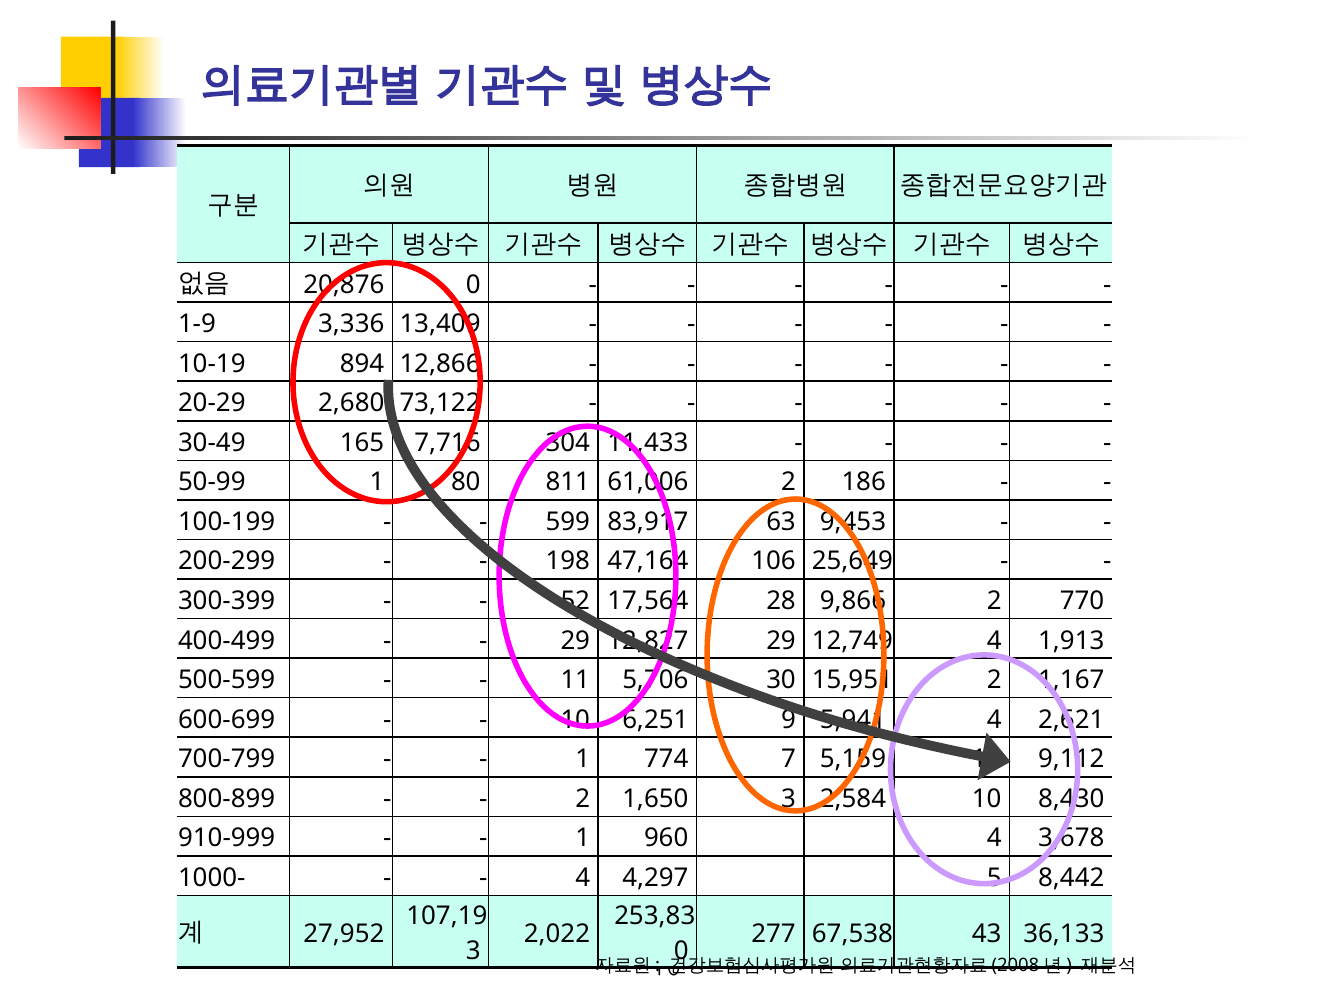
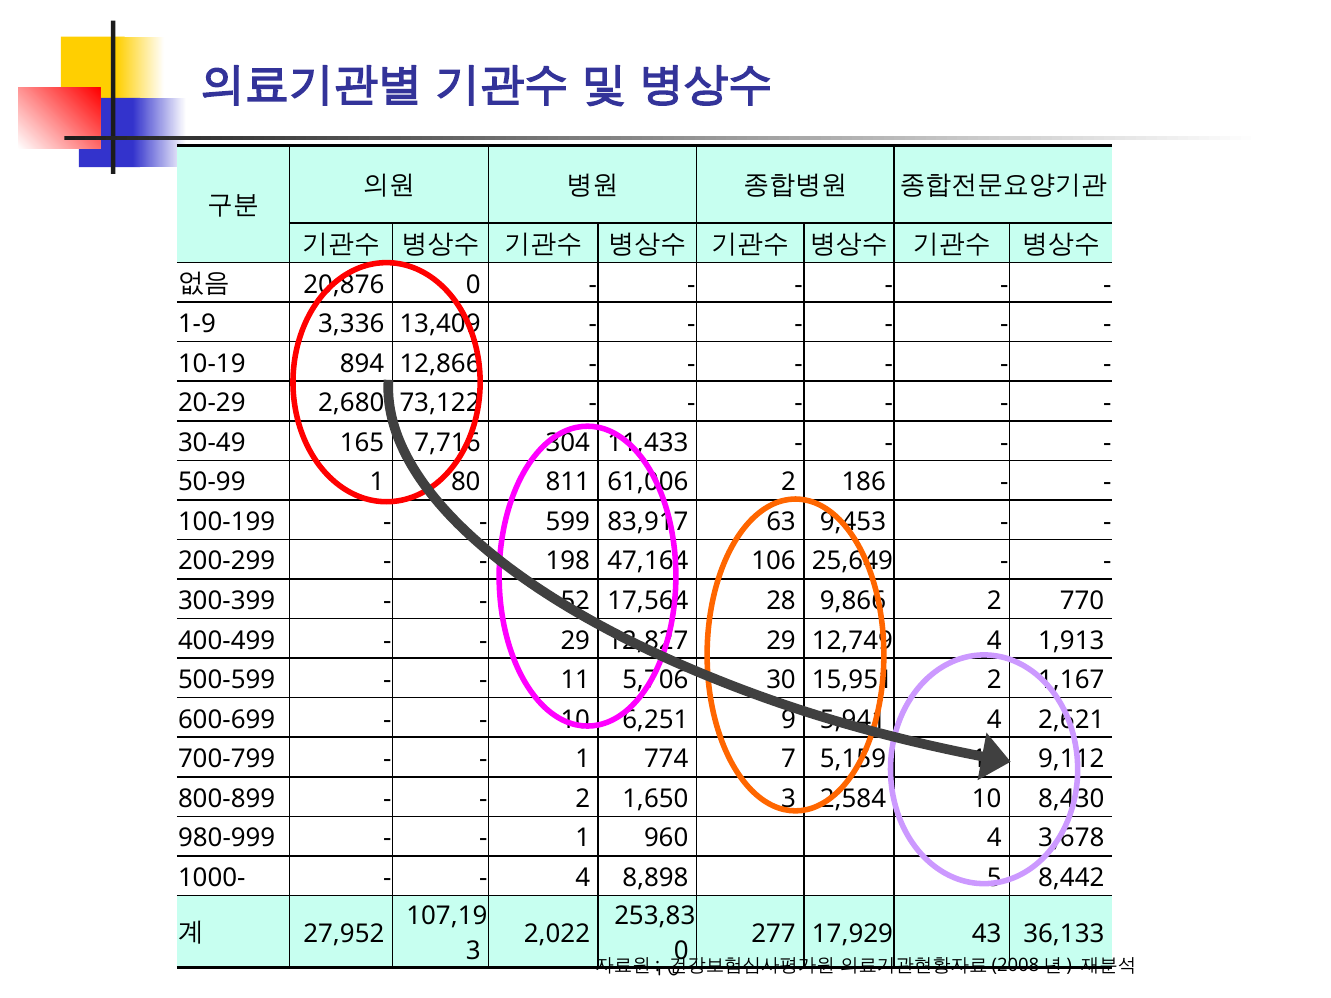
910-999: 910-999 -> 980-999
4,297: 4,297 -> 8,898
67,538: 67,538 -> 17,929
